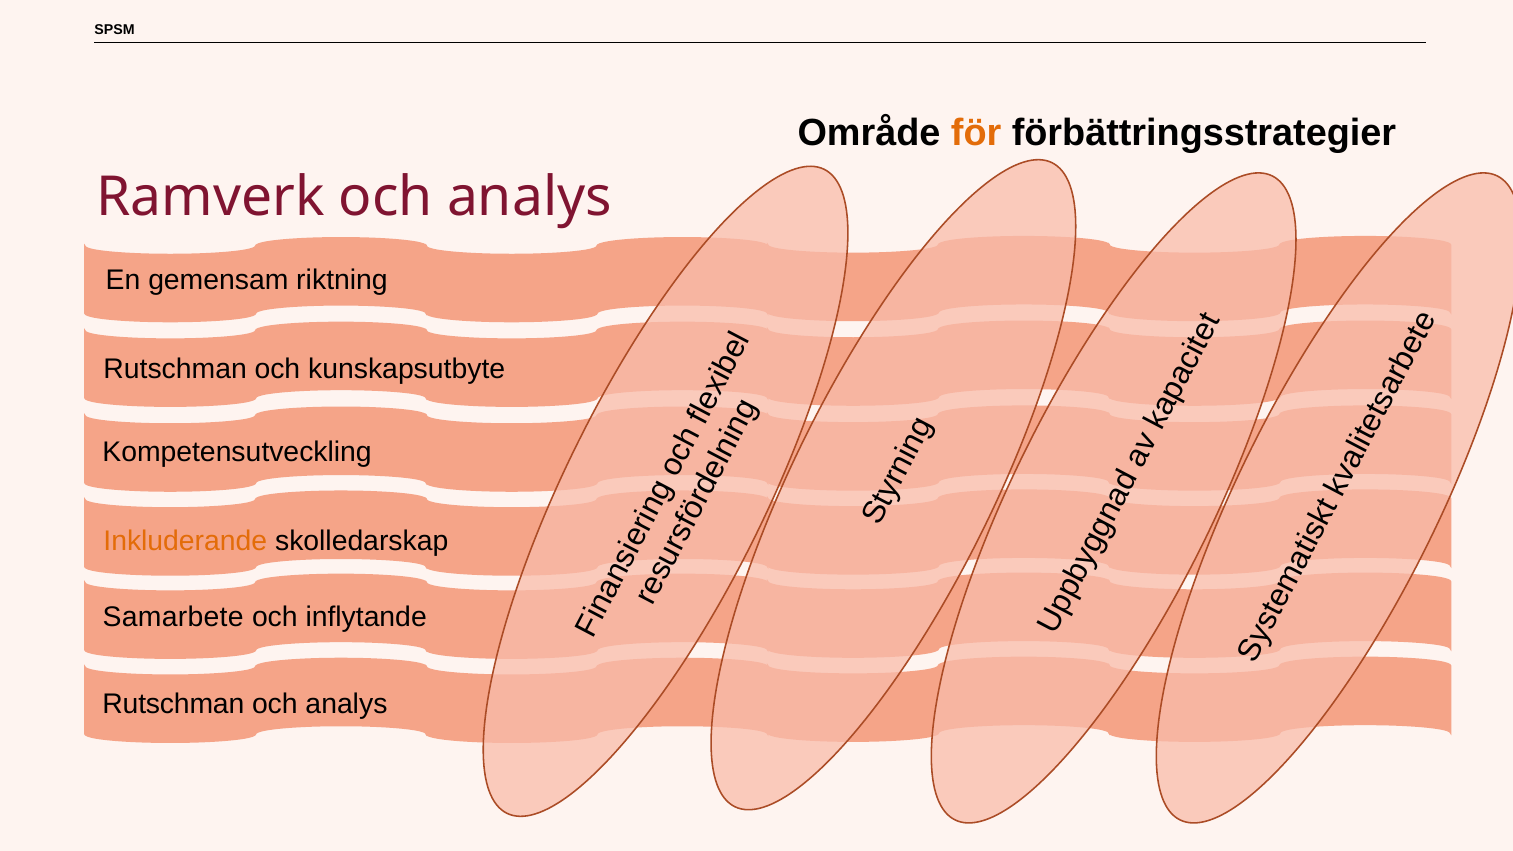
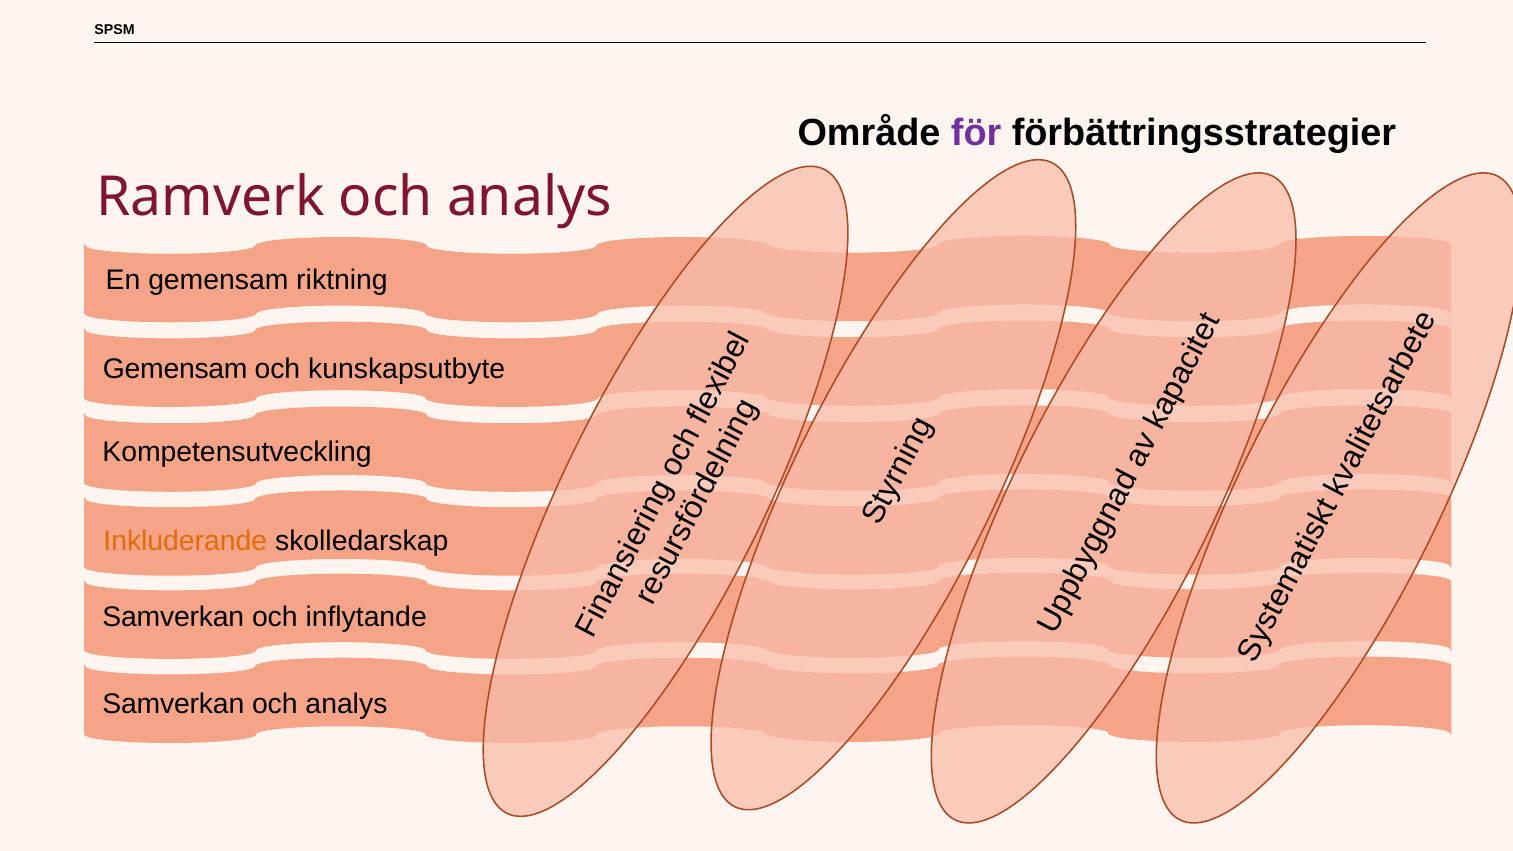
för colour: orange -> purple
Rutschman at (175, 370): Rutschman -> Gemensam
Samarbete at (173, 617): Samarbete -> Samverkan
Rutschman at (173, 705): Rutschman -> Samverkan
